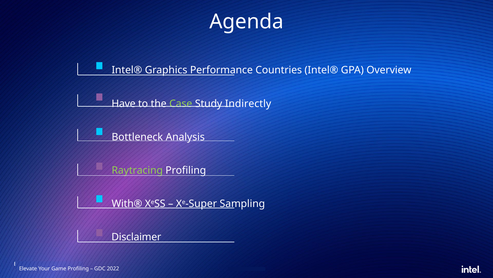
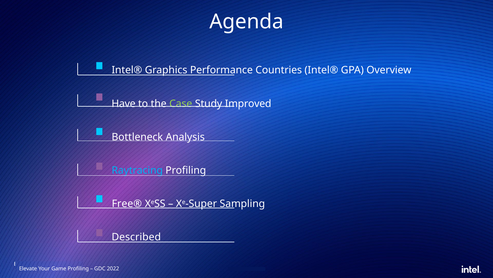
Indirectly: Indirectly -> Improved
Raytracing colour: light green -> light blue
With®: With® -> Free®
Disclaimer: Disclaimer -> Described
